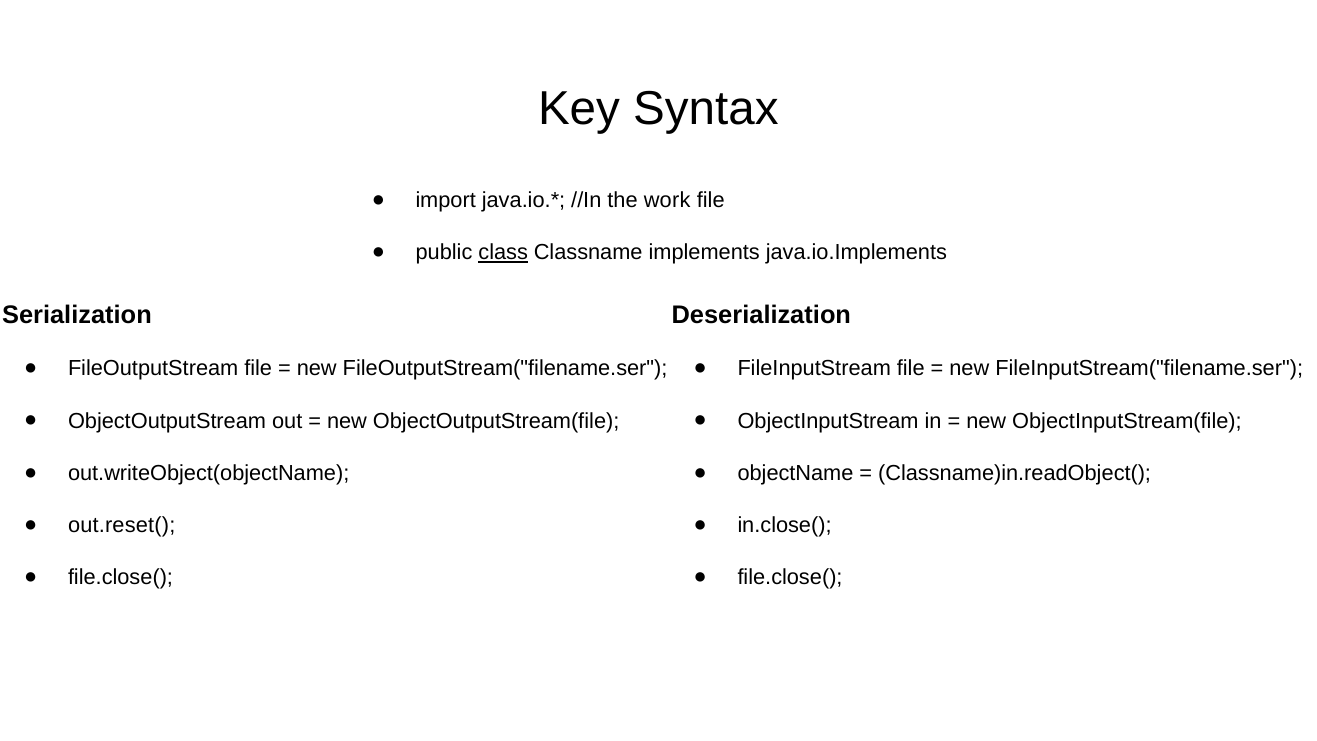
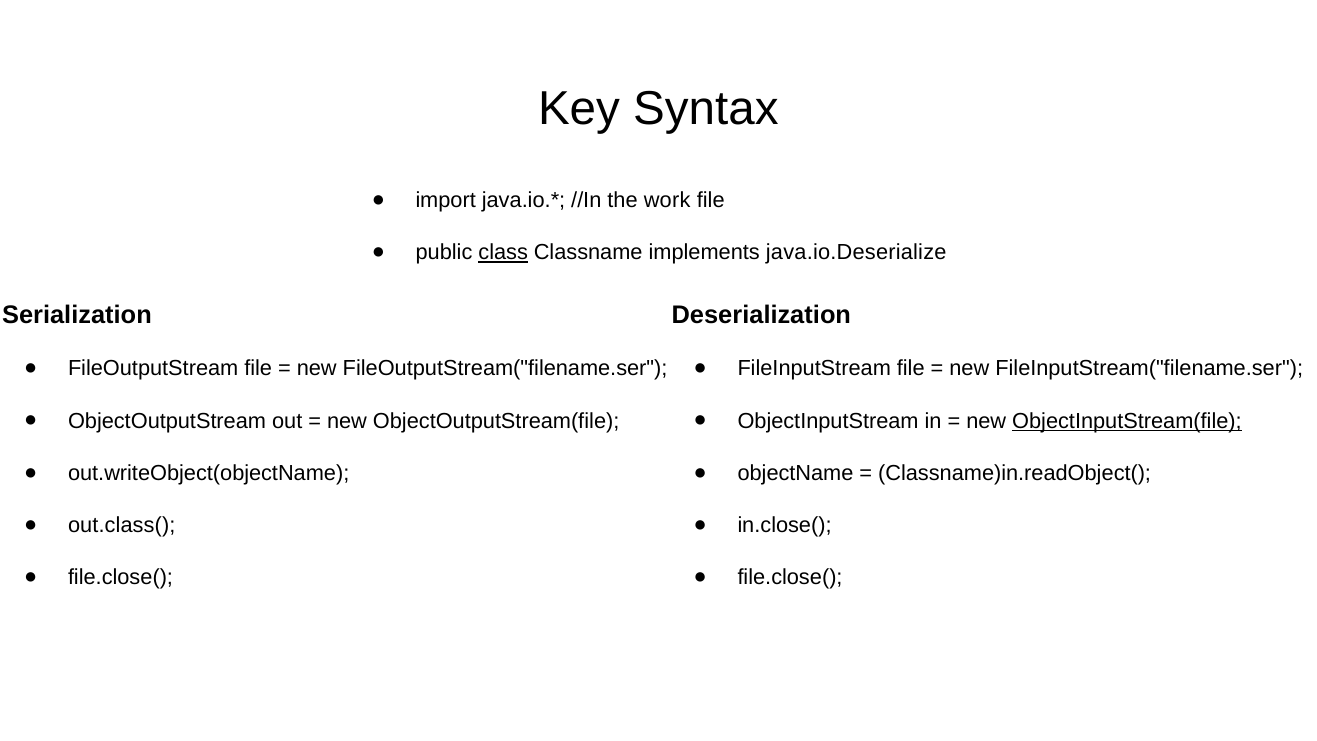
java.io.Implements: java.io.Implements -> java.io.Deserialize
ObjectInputStream(file underline: none -> present
out.reset(: out.reset( -> out.class(
